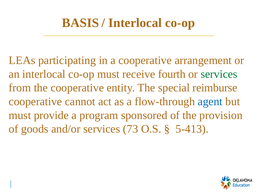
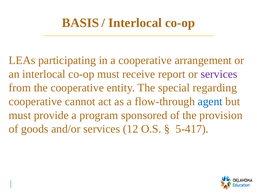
fourth: fourth -> report
services at (219, 74) colour: green -> purple
reimburse: reimburse -> regarding
73: 73 -> 12
5-413: 5-413 -> 5-417
